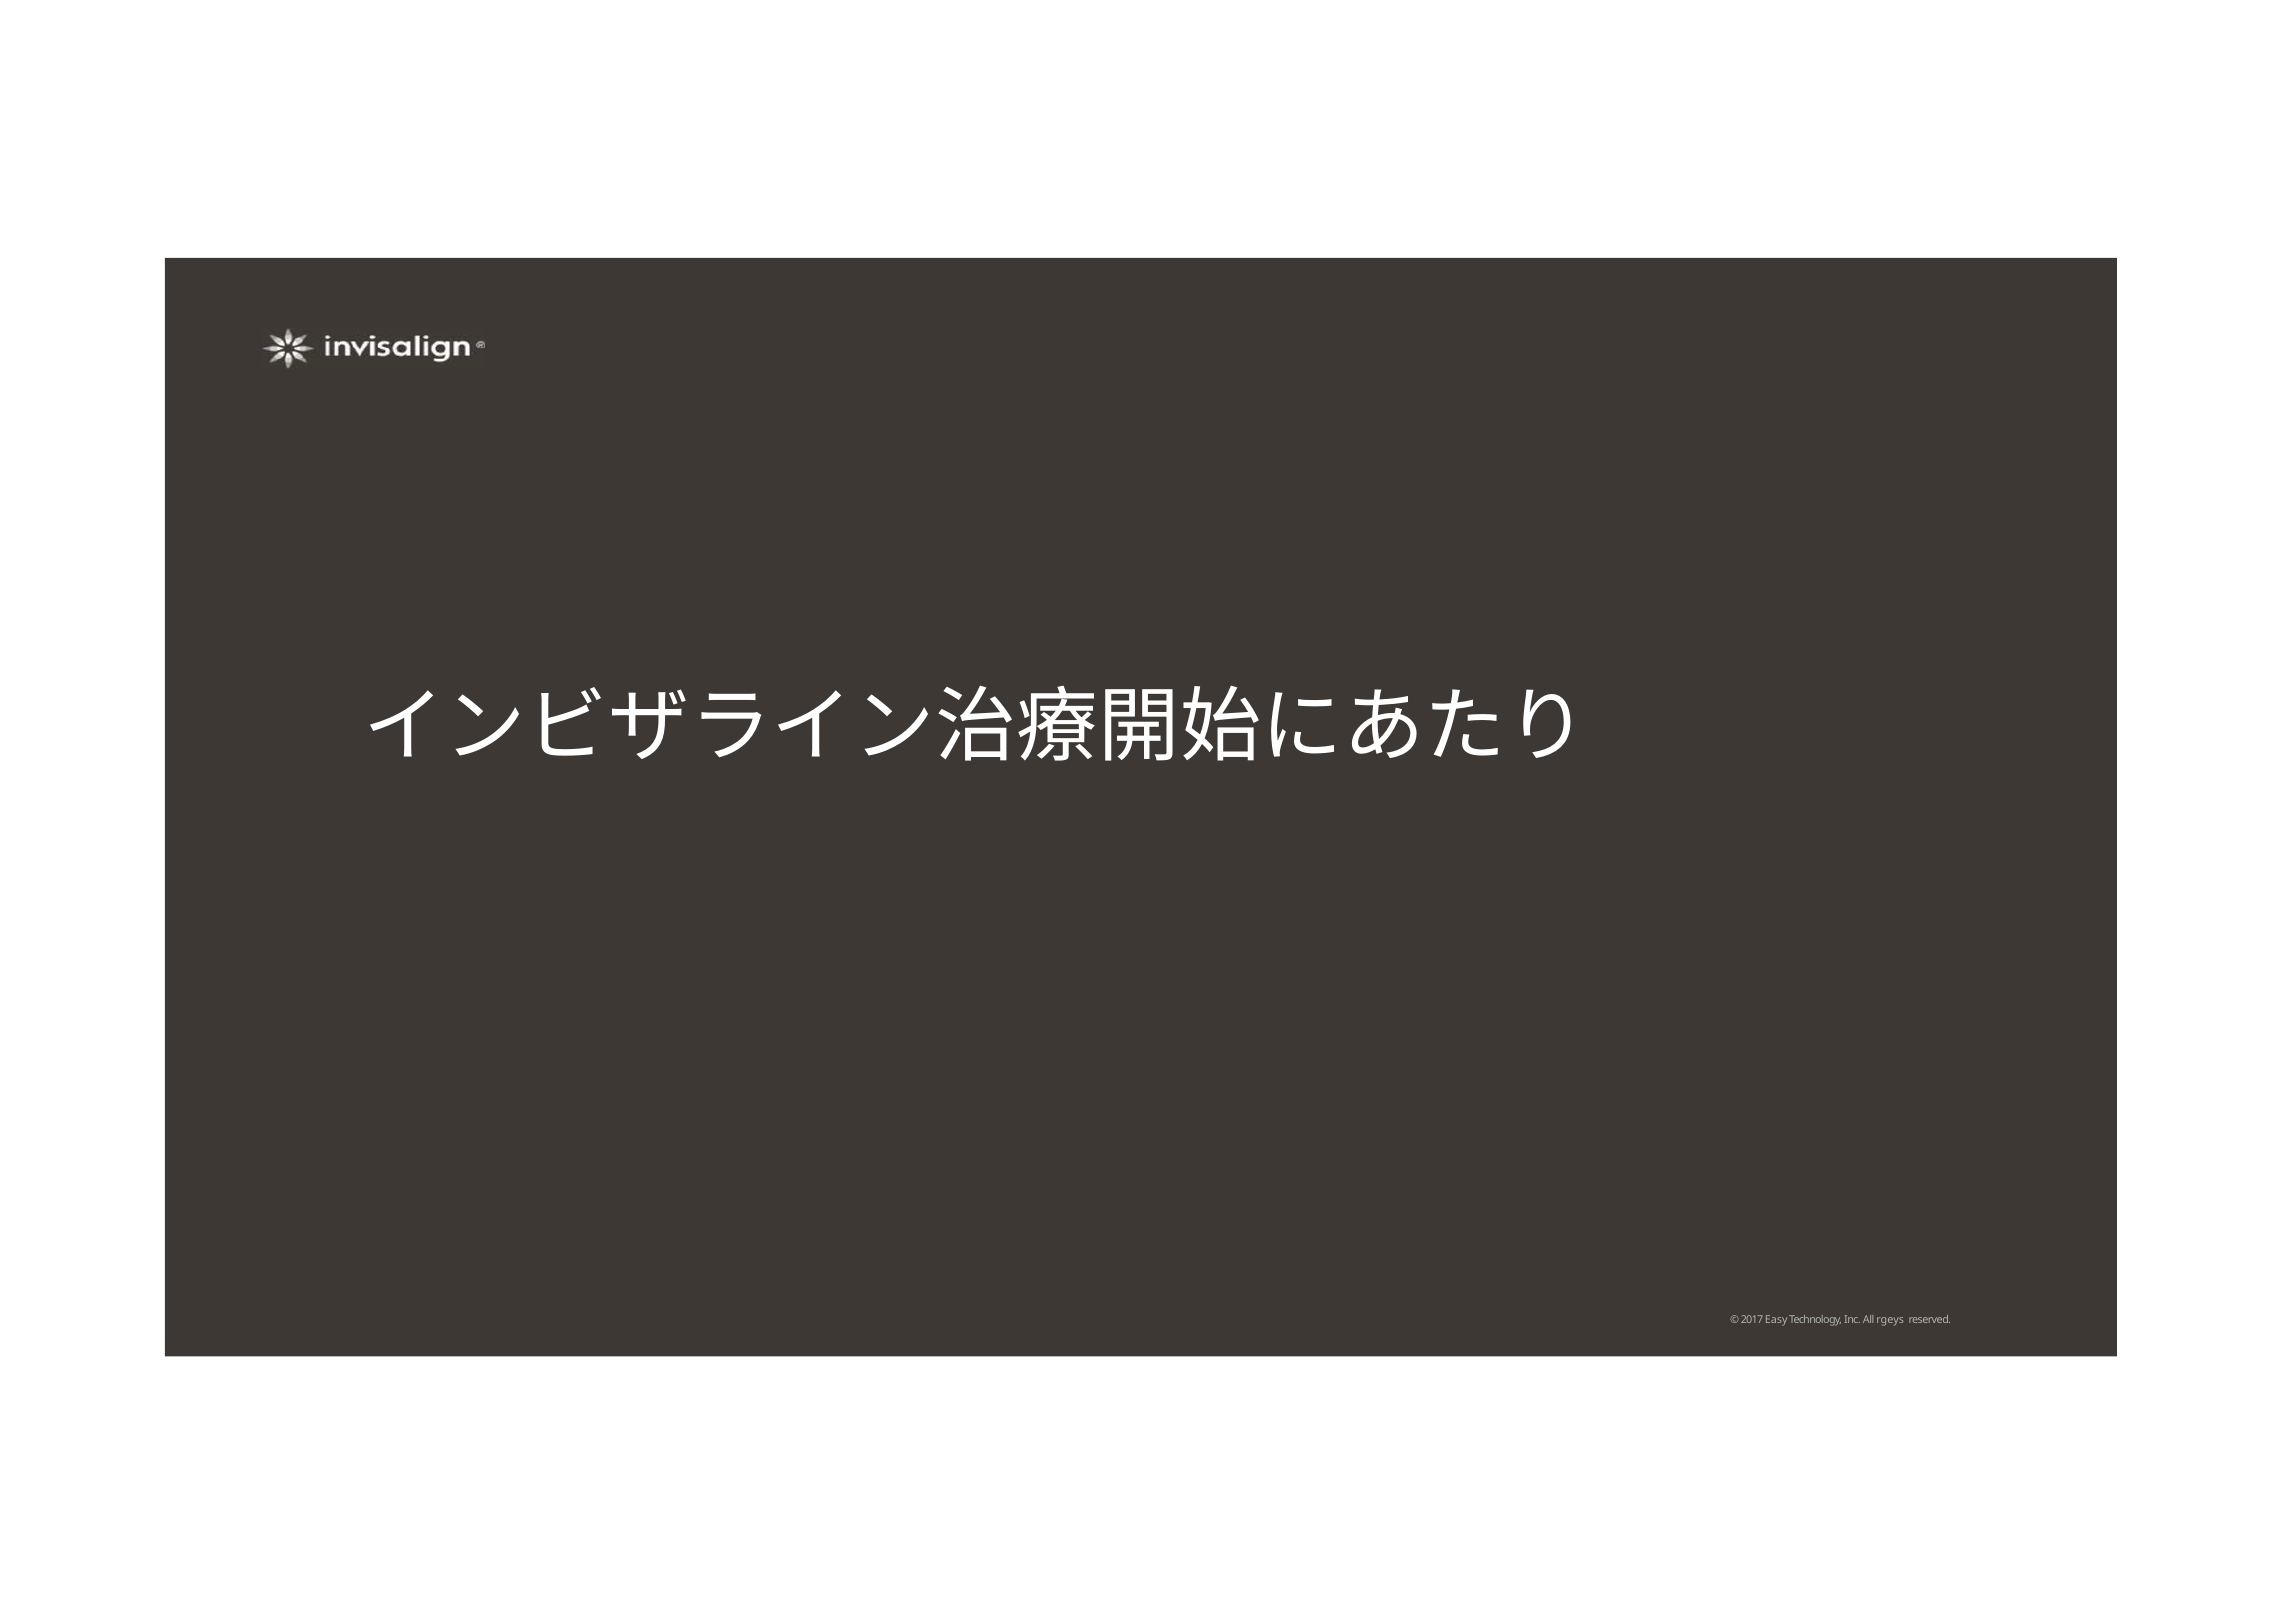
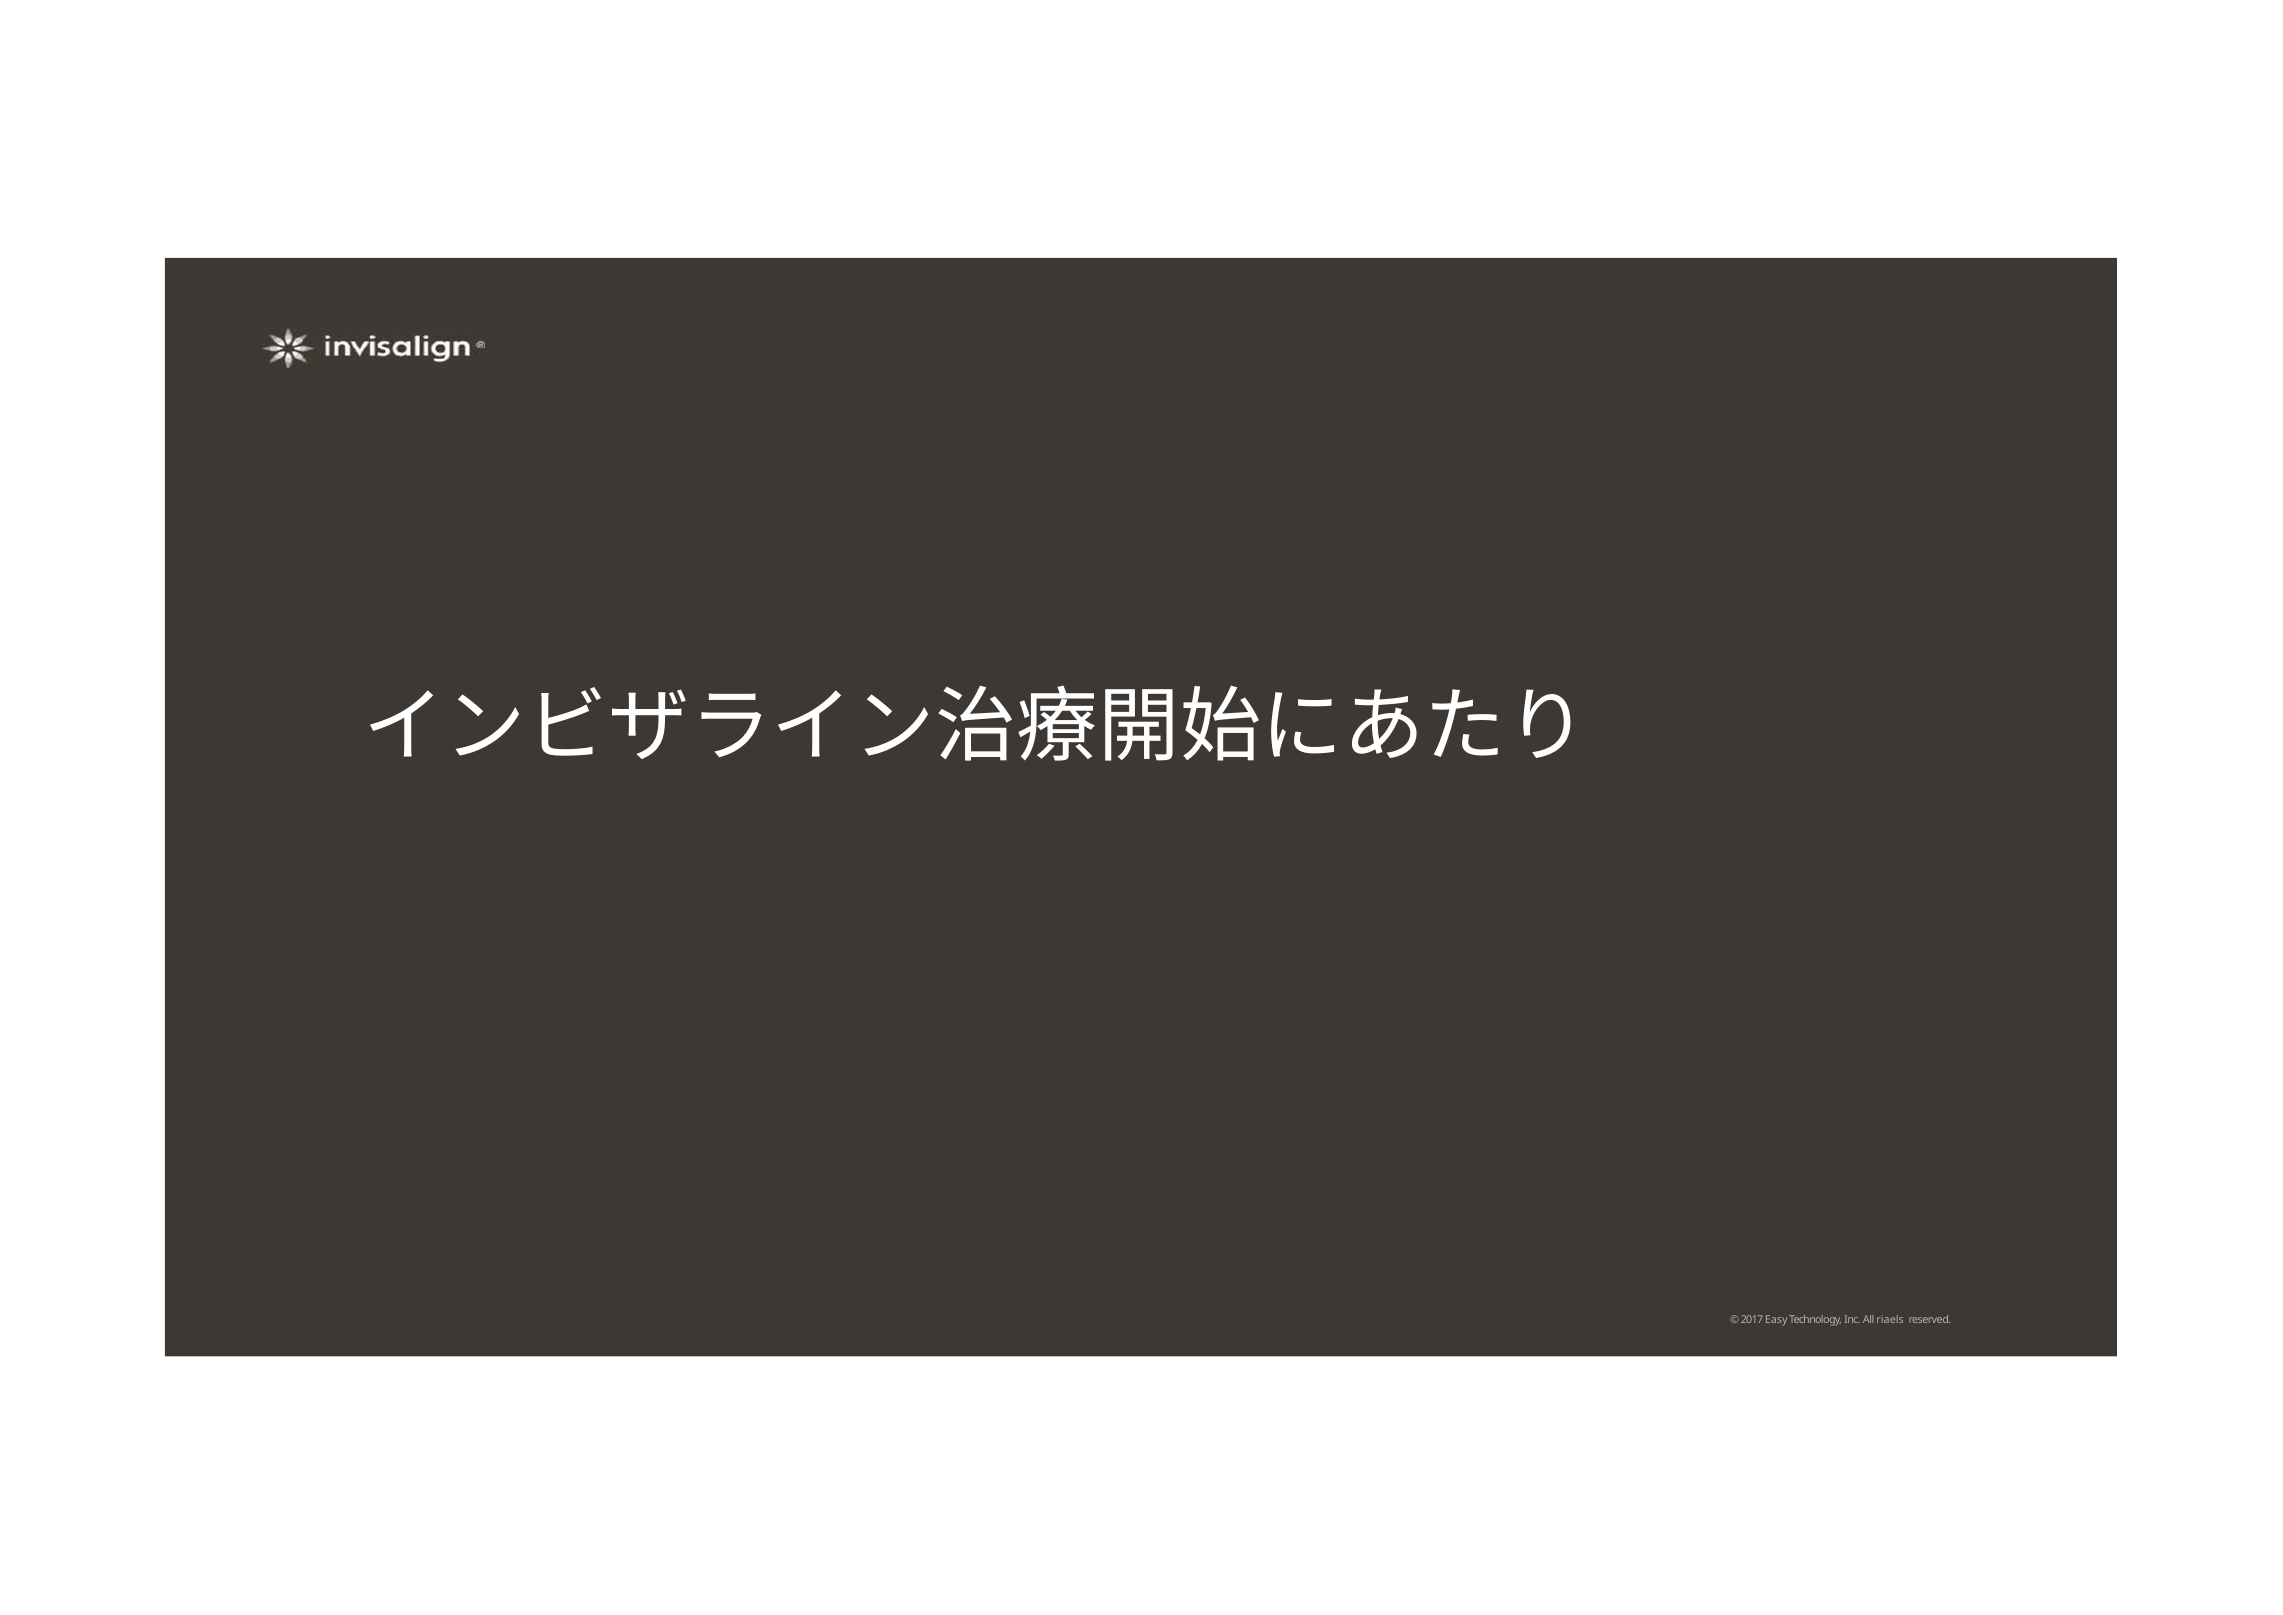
rgeys: rgeys -> riaels
